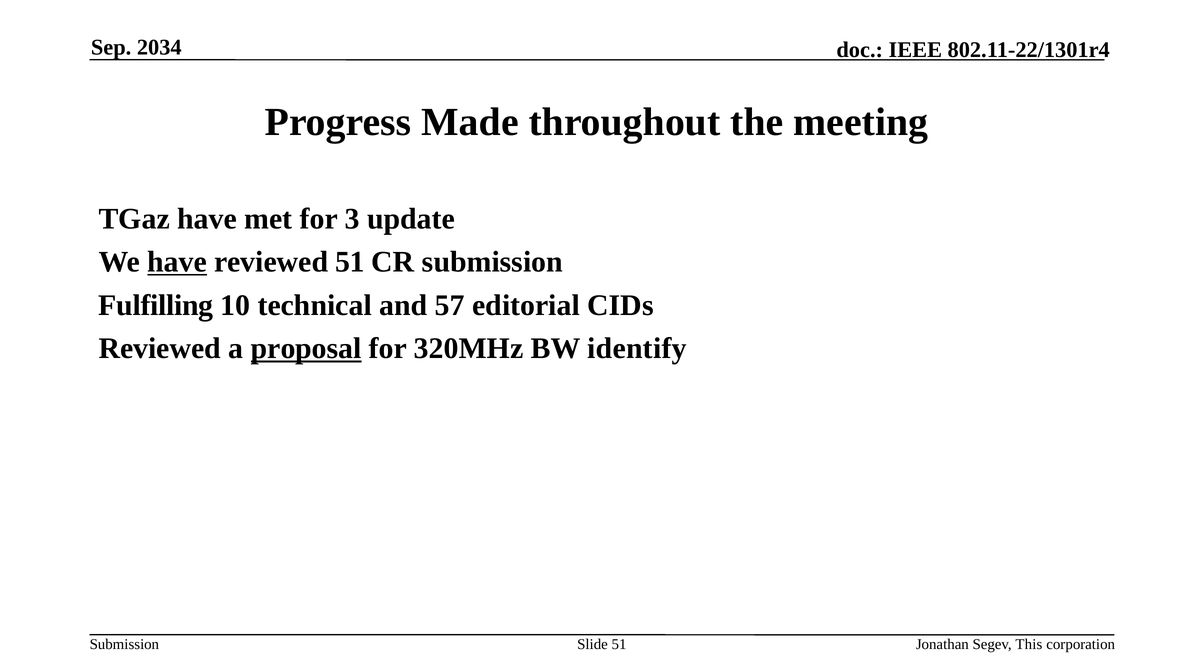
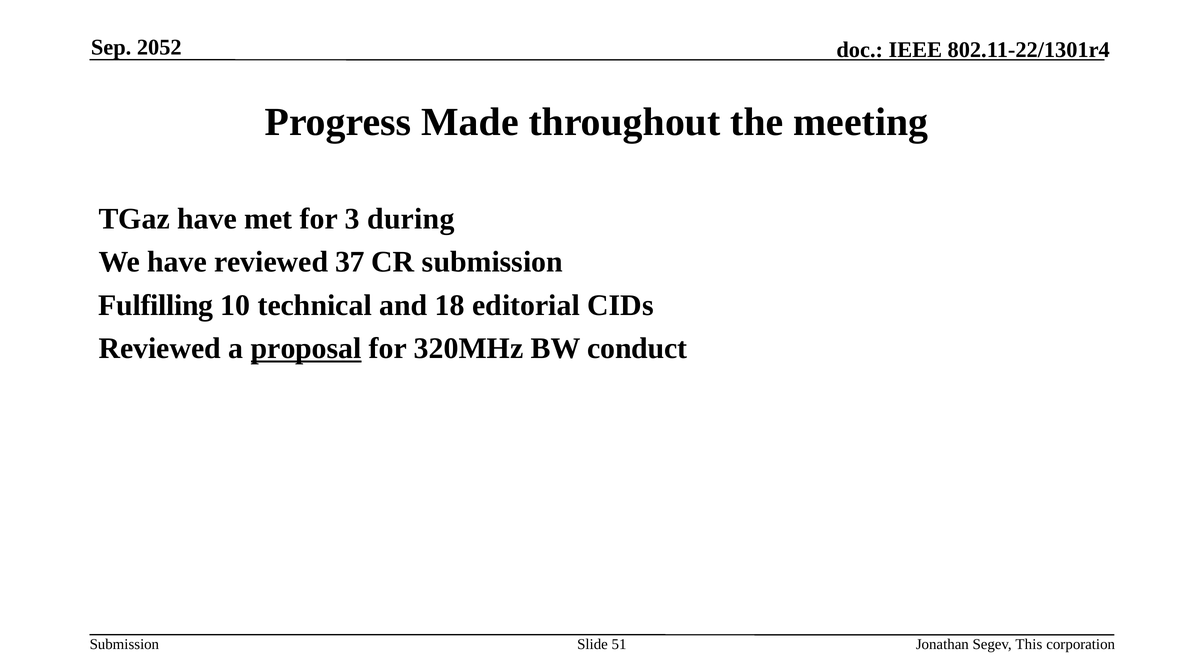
2034: 2034 -> 2052
update: update -> during
have at (177, 262) underline: present -> none
reviewed 51: 51 -> 37
57: 57 -> 18
identify: identify -> conduct
